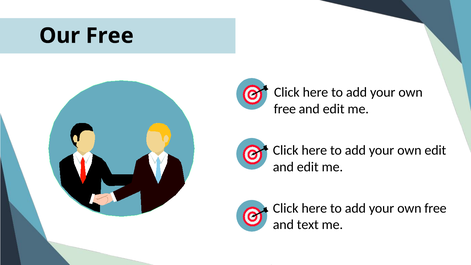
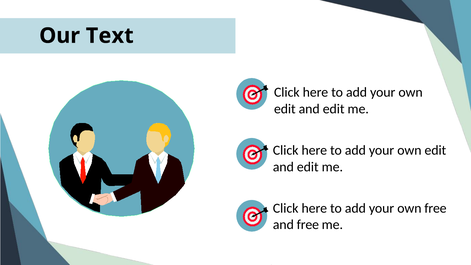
Our Free: Free -> Text
free at (285, 109): free -> edit
and text: text -> free
